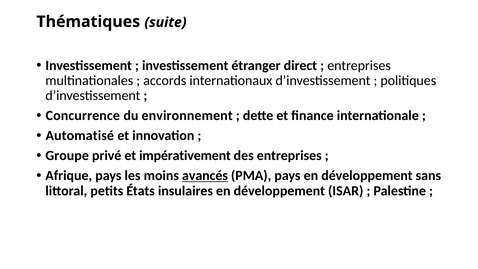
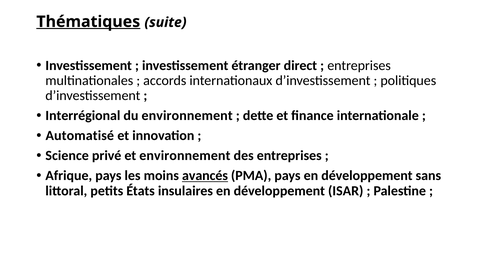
Thématiques underline: none -> present
Concurrence: Concurrence -> Interrégional
Groupe: Groupe -> Science
et impérativement: impérativement -> environnement
